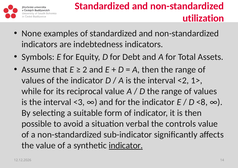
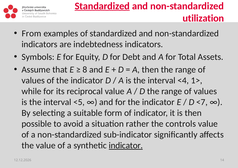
Standardized at (102, 6) underline: none -> present
None: None -> From
2: 2 -> 8
<2: <2 -> <4
<3: <3 -> <5
<8: <8 -> <7
verbal: verbal -> rather
